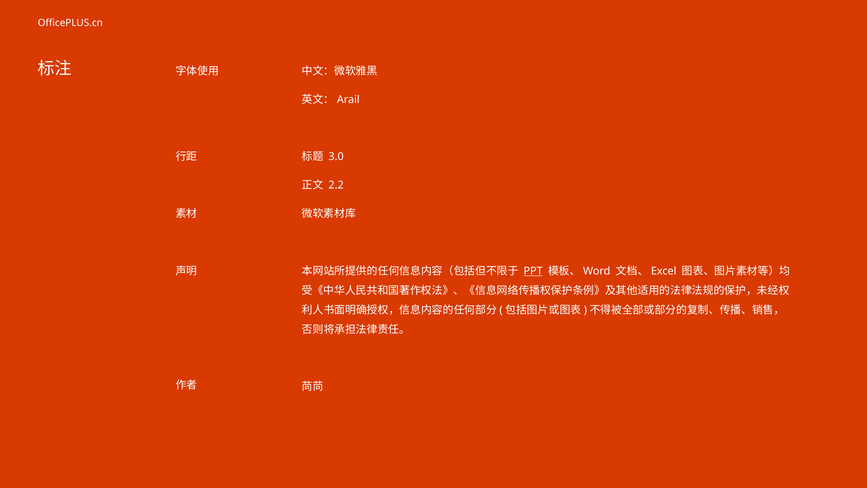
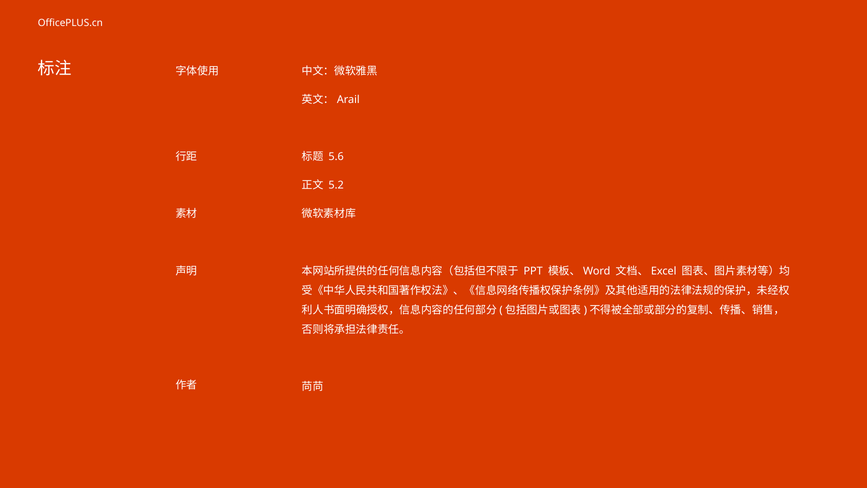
3.0: 3.0 -> 5.6
2.2: 2.2 -> 5.2
PPT underline: present -> none
